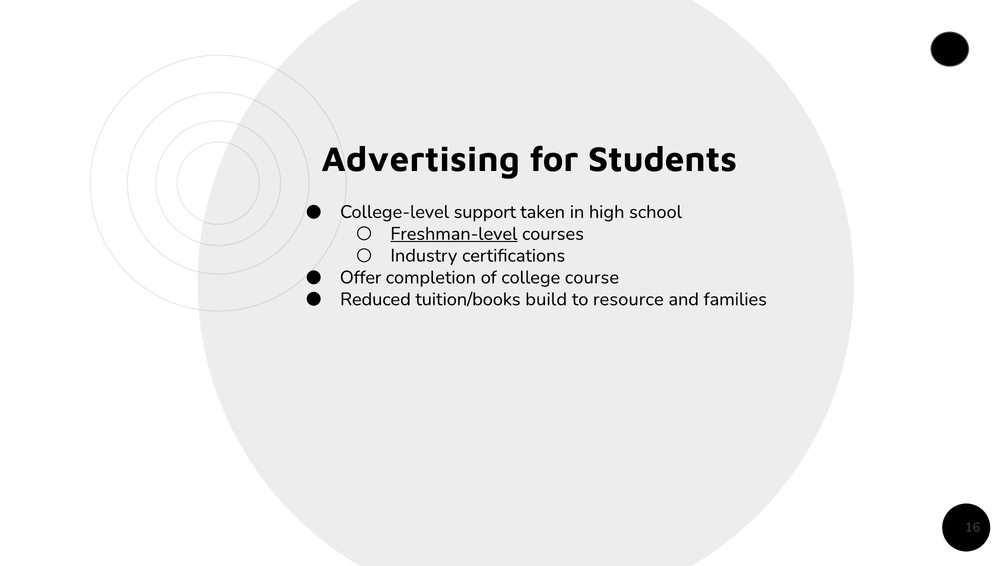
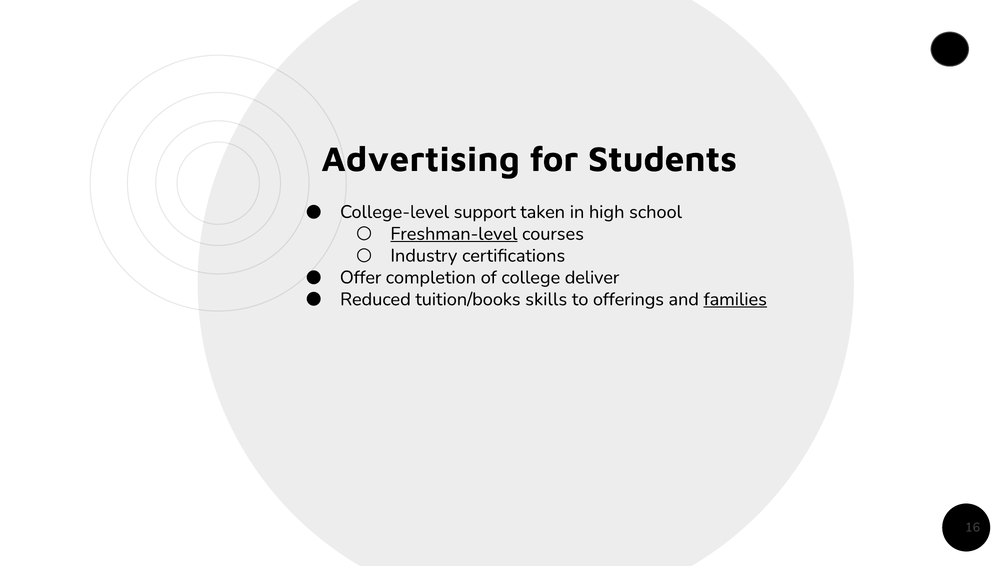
course: course -> deliver
build: build -> skills
resource: resource -> offerings
families underline: none -> present
